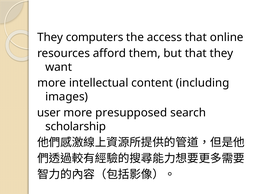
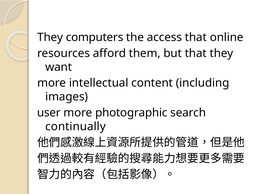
presupposed: presupposed -> photographic
scholarship: scholarship -> continually
